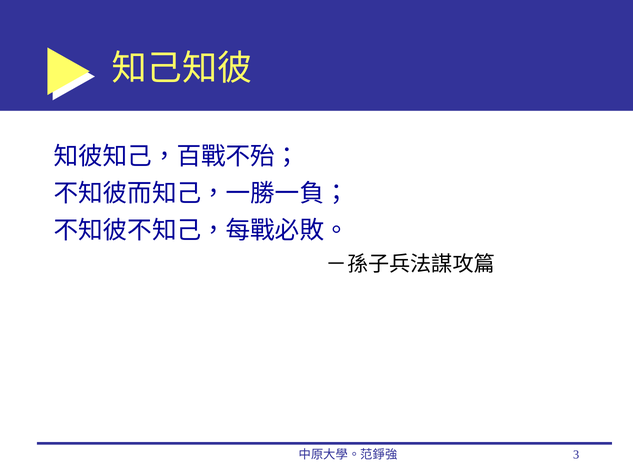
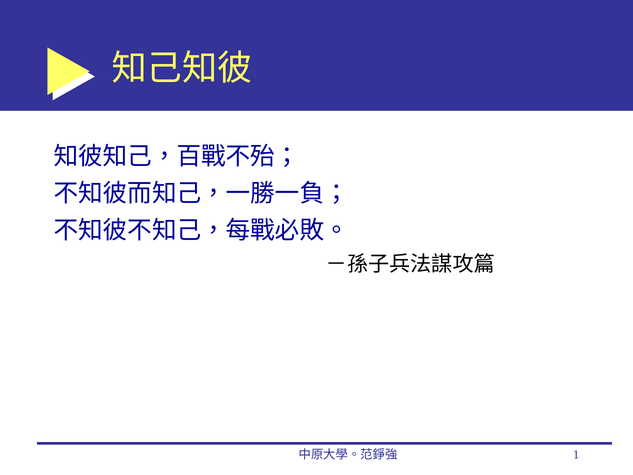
3: 3 -> 1
